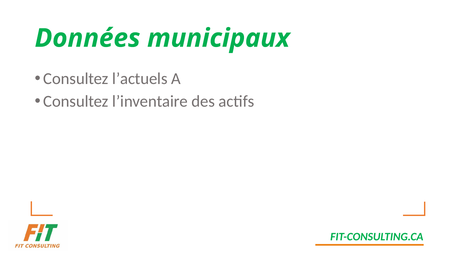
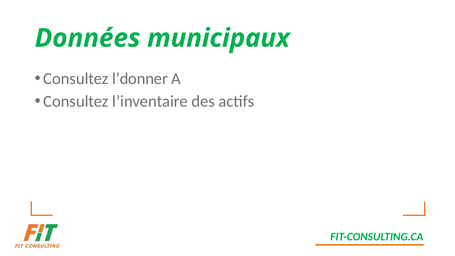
l’actuels: l’actuels -> l’donner
